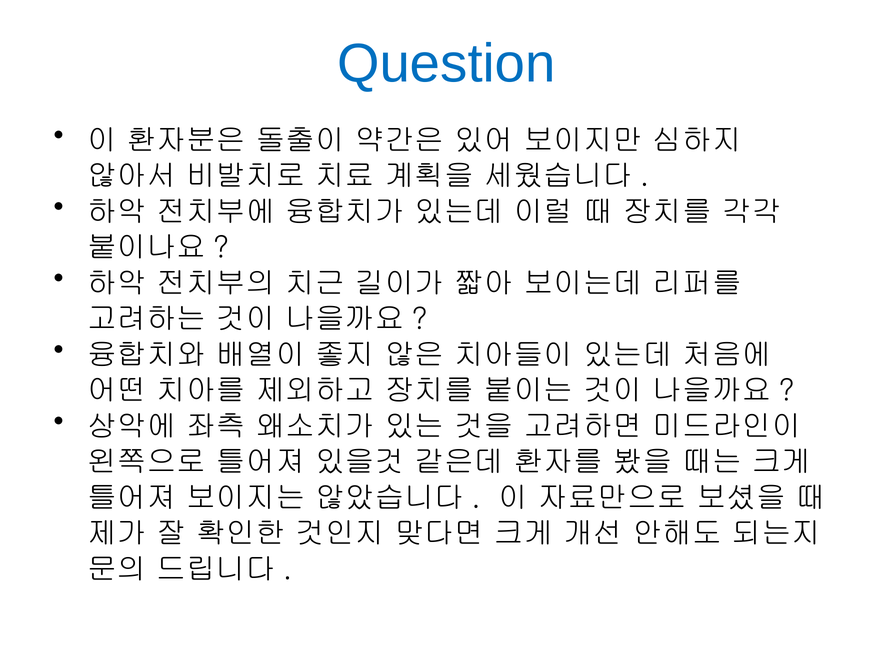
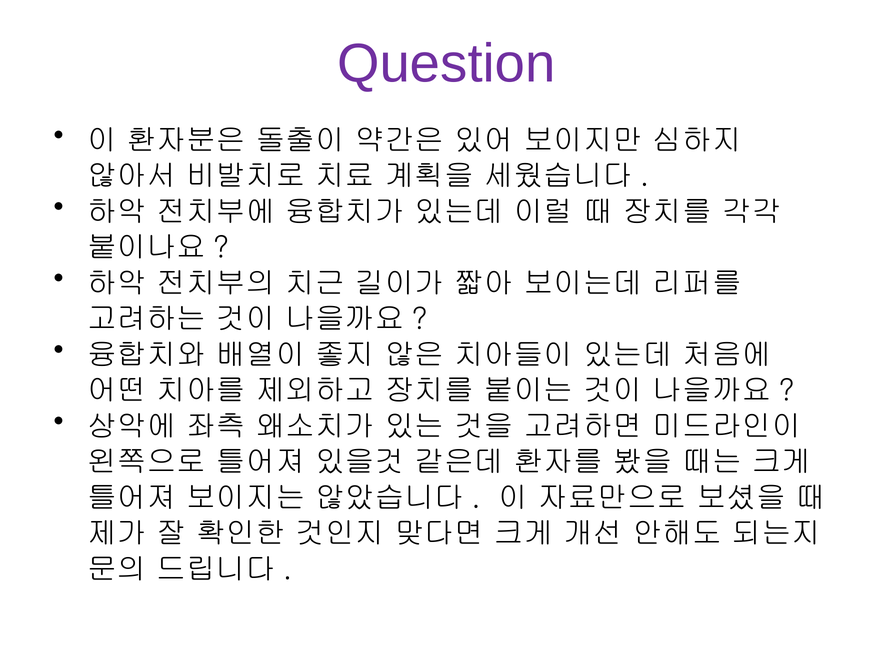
Question colour: blue -> purple
